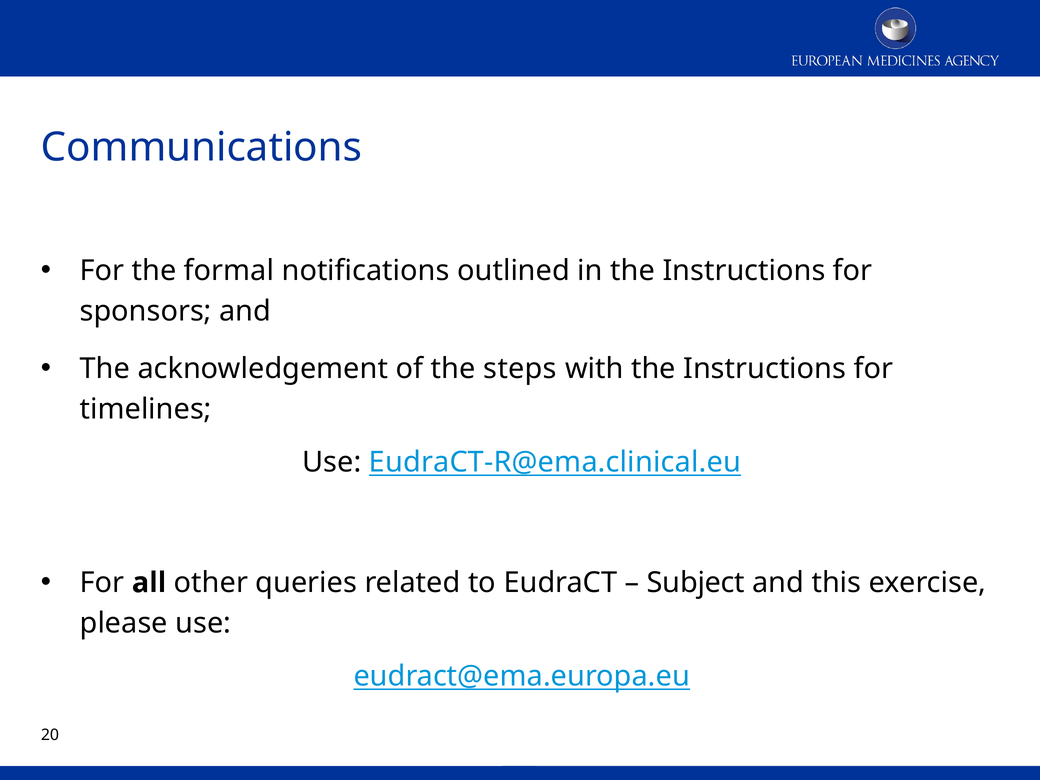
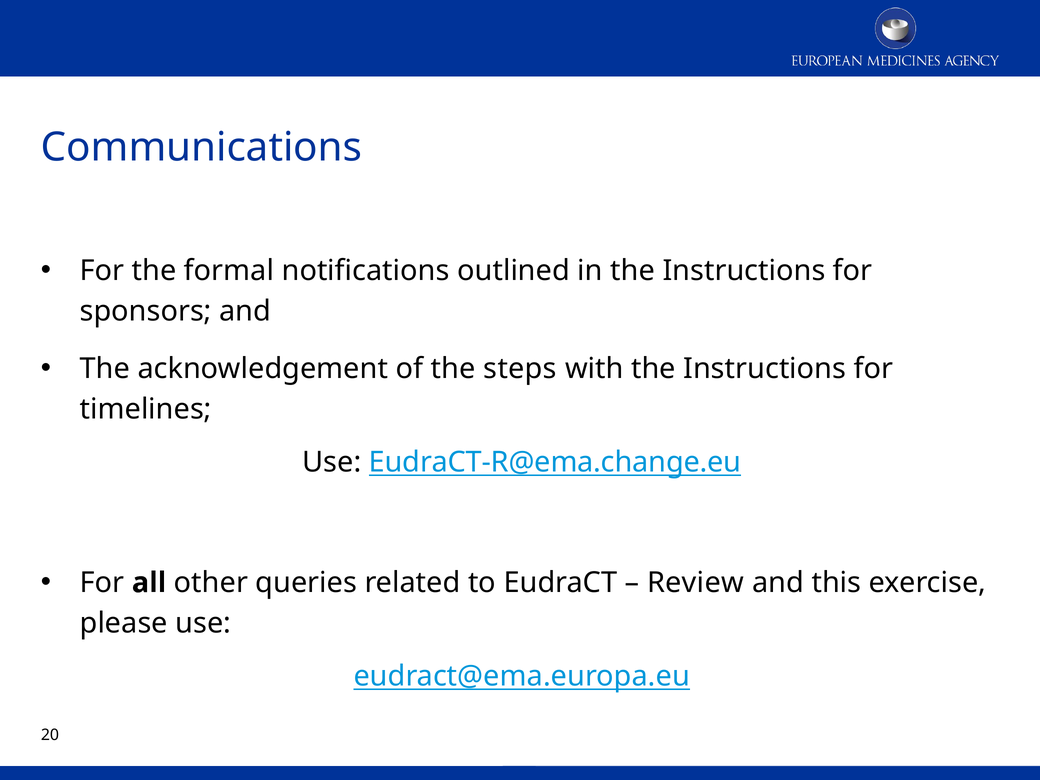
EudraCT-R@ema.clinical.eu: EudraCT-R@ema.clinical.eu -> EudraCT-R@ema.change.eu
Subject: Subject -> Review
